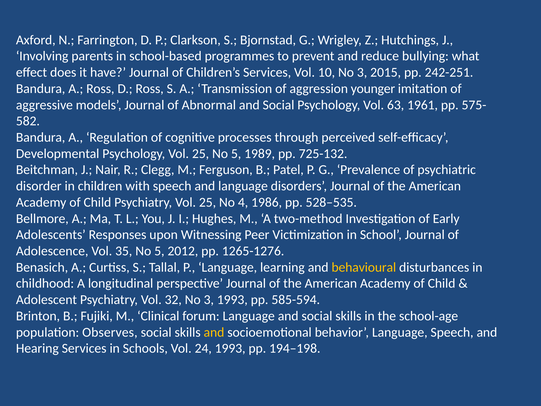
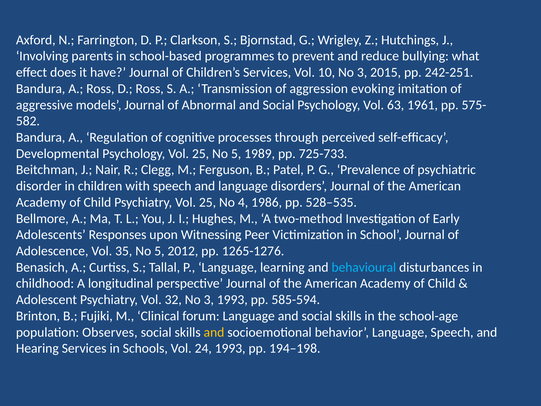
younger: younger -> evoking
725-132: 725-132 -> 725-733
behavioural colour: yellow -> light blue
